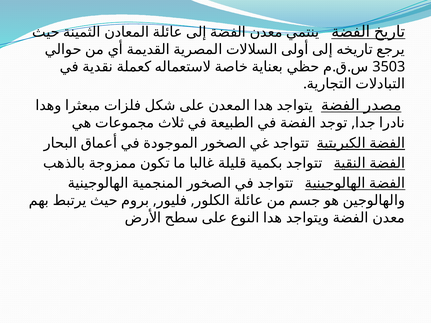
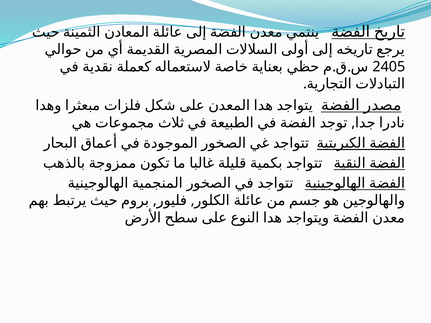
3503: 3503 -> 2405
